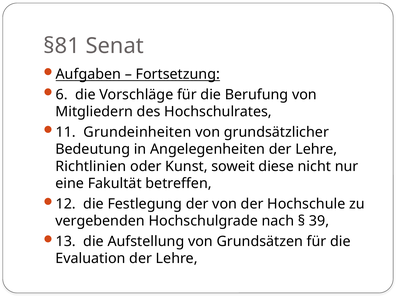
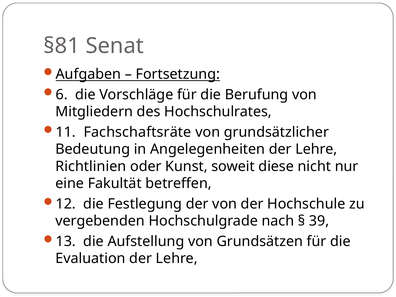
Grundeinheiten: Grundeinheiten -> Fachschaftsräte
